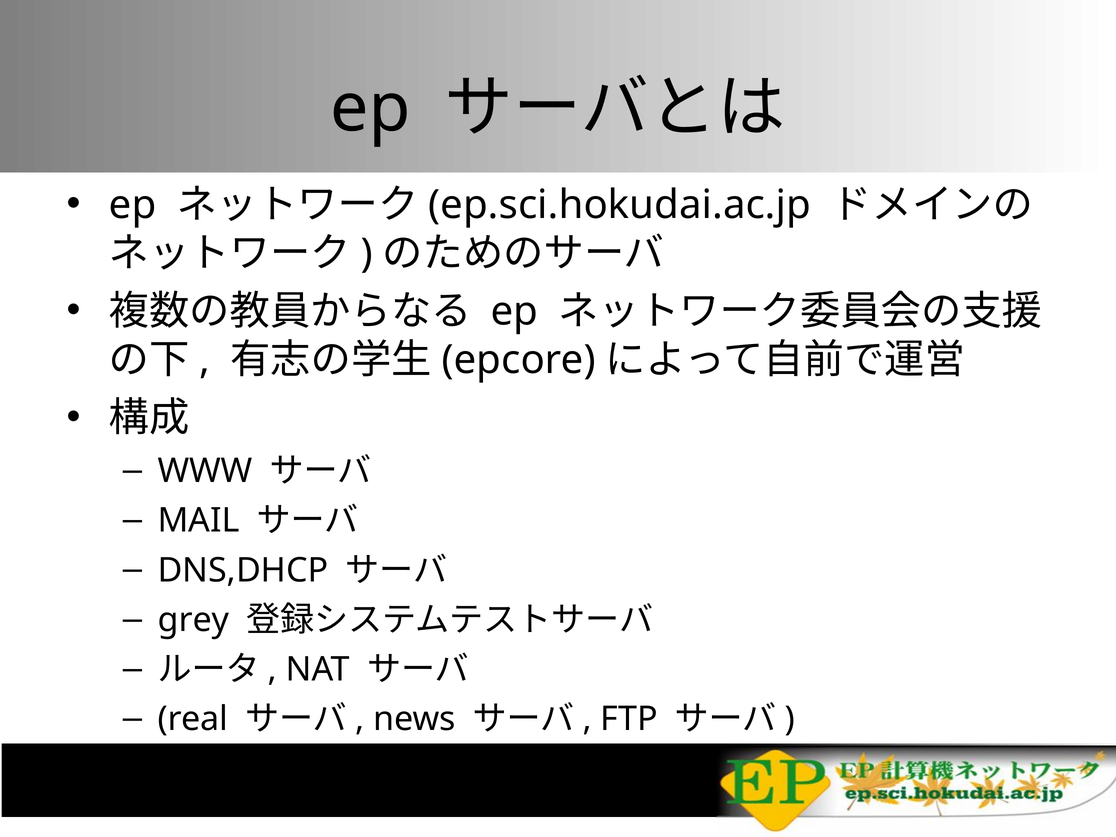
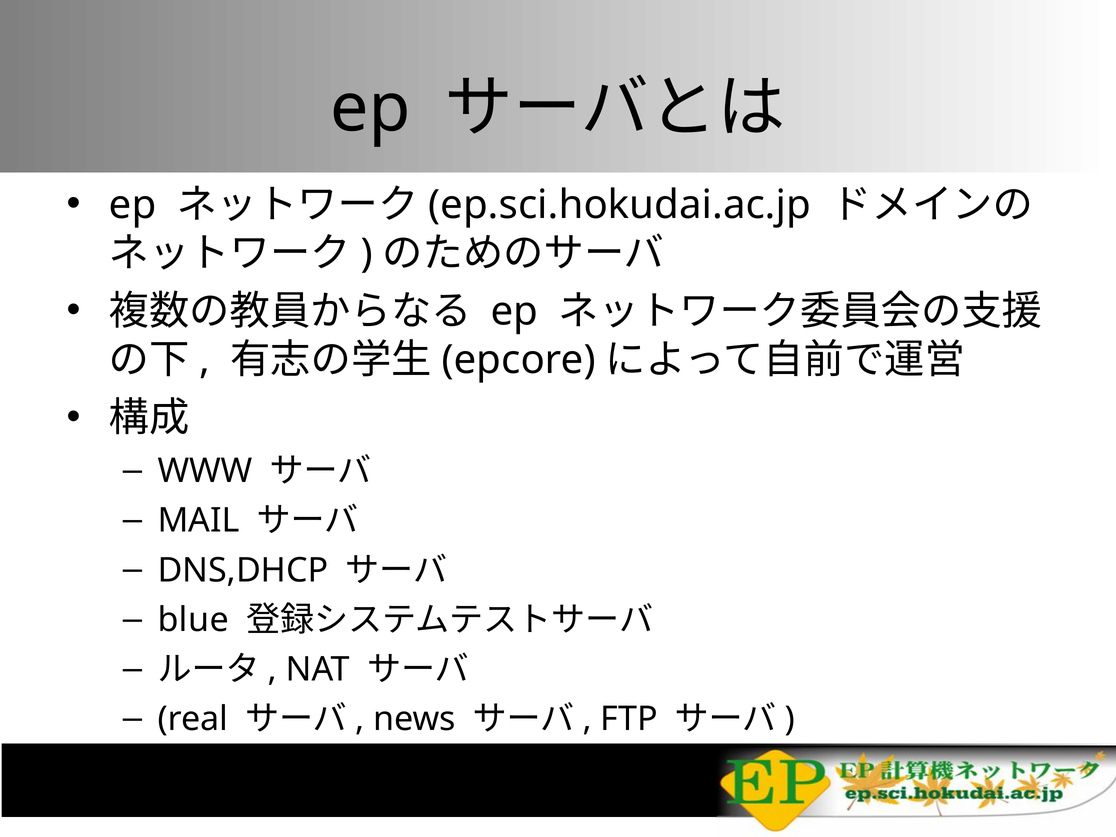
grey: grey -> blue
